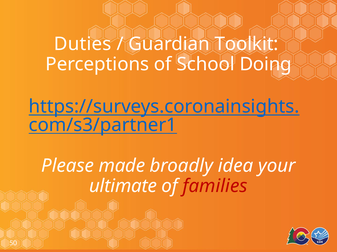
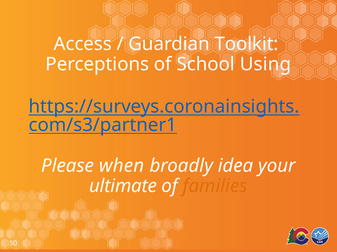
Duties: Duties -> Access
Doing: Doing -> Using
made: made -> when
families colour: red -> orange
